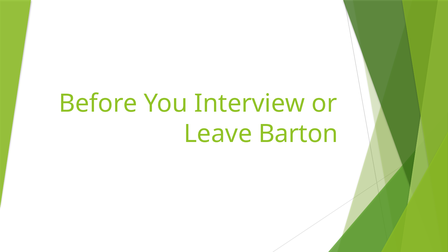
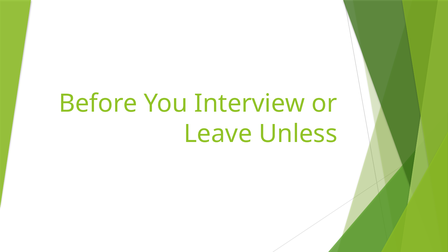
Barton: Barton -> Unless
